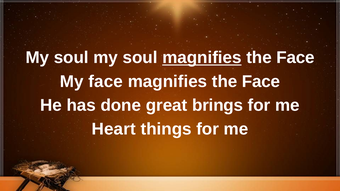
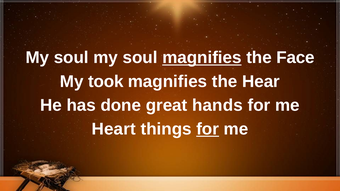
My face: face -> took
Face at (261, 82): Face -> Hear
brings: brings -> hands
for at (208, 129) underline: none -> present
